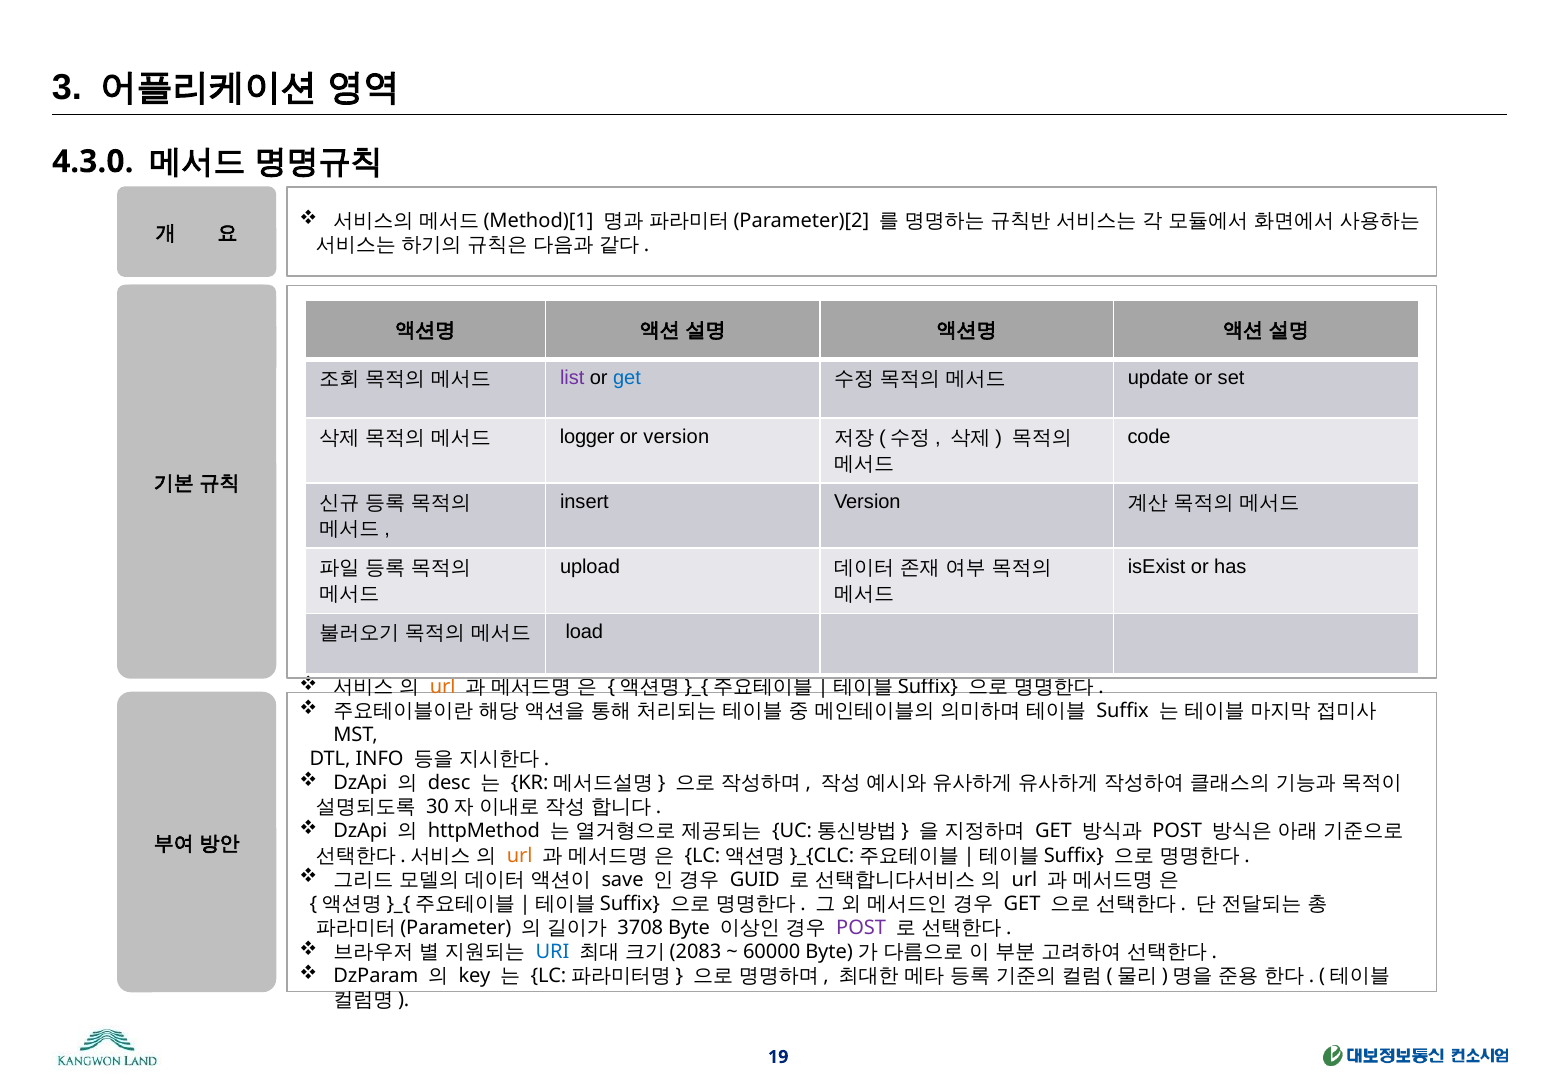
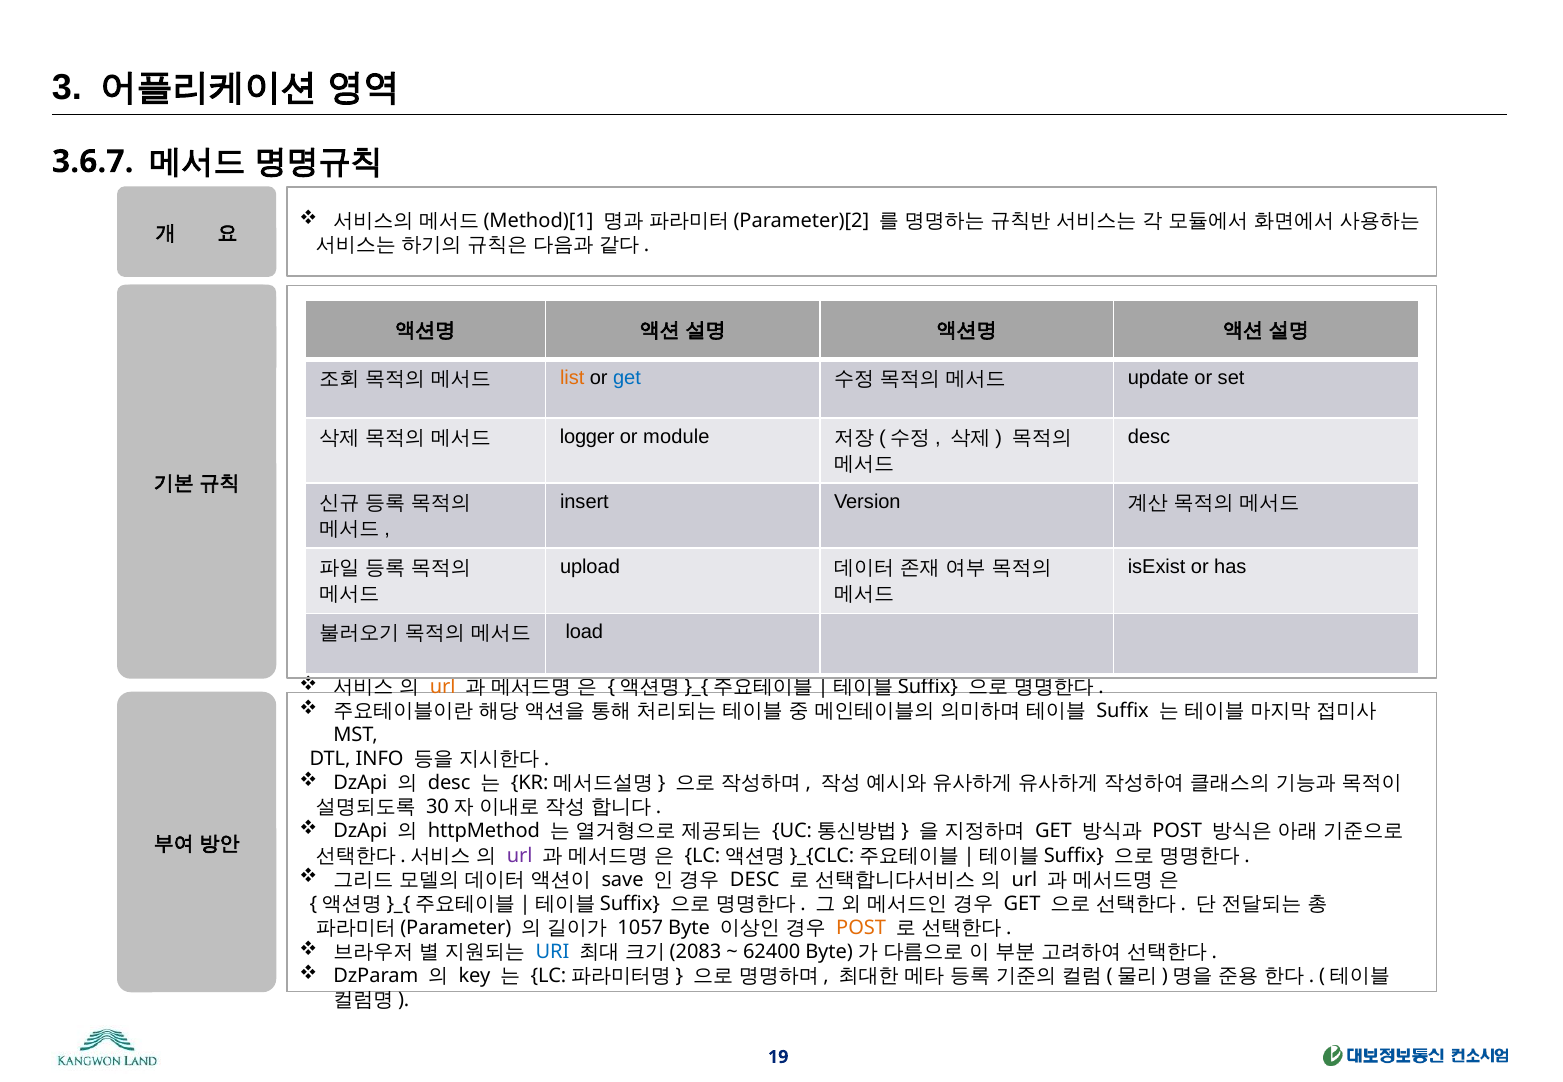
4.3.0: 4.3.0 -> 3.6.7
list colour: purple -> orange
code at (1149, 437): code -> desc
or version: version -> module
url at (520, 855) colour: orange -> purple
GUID at (755, 880): GUID -> DESC
3708: 3708 -> 1057
POST at (861, 928) colour: purple -> orange
60000: 60000 -> 62400
